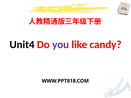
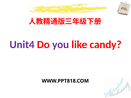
Unit4 colour: black -> purple
